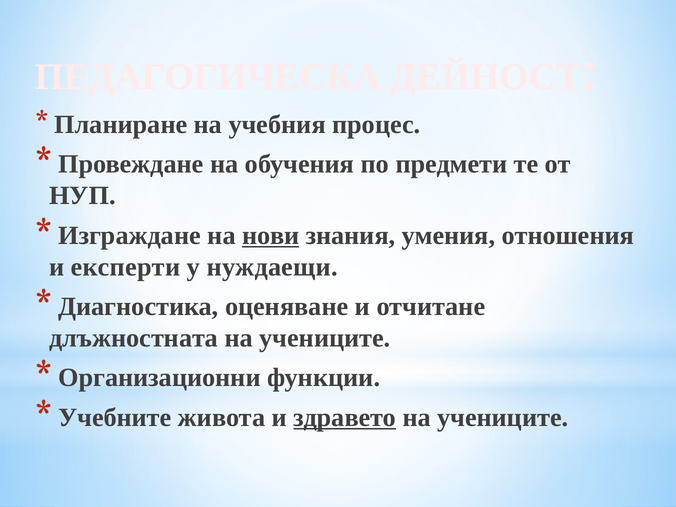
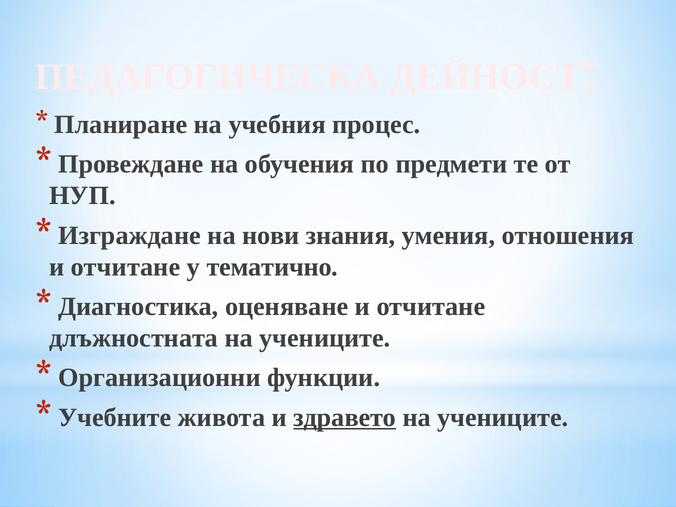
нови underline: present -> none
експерти at (125, 267): експерти -> отчитане
нуждаещи: нуждаещи -> тематично
